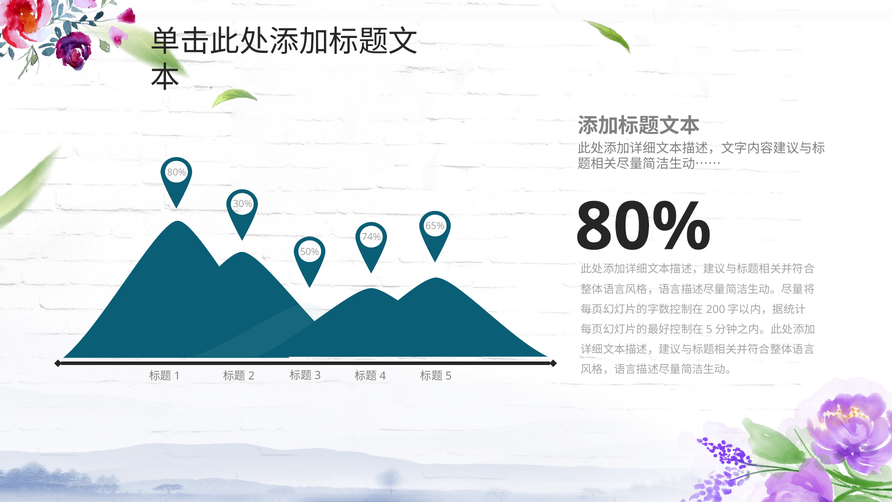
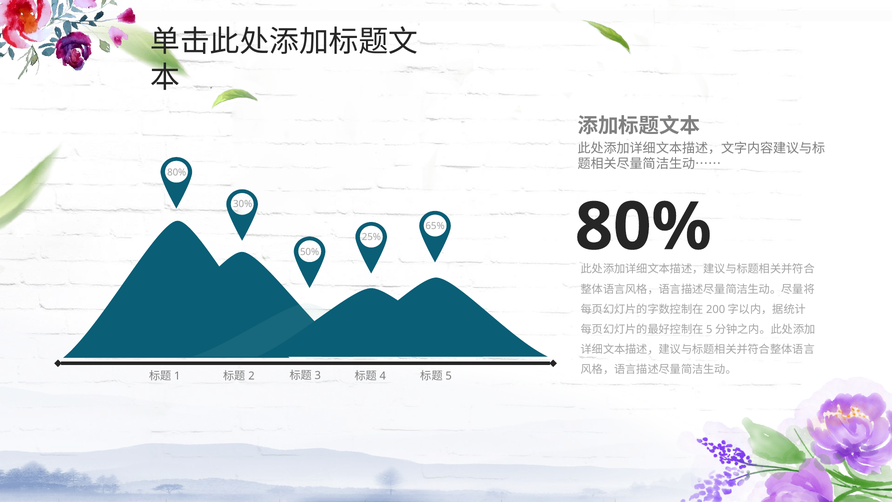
74%: 74% -> 25%
